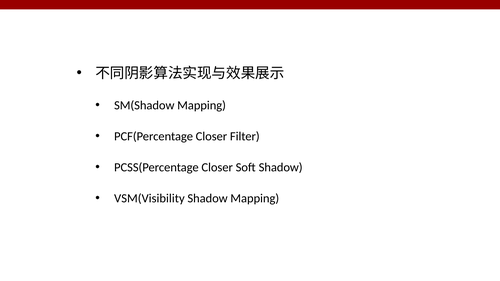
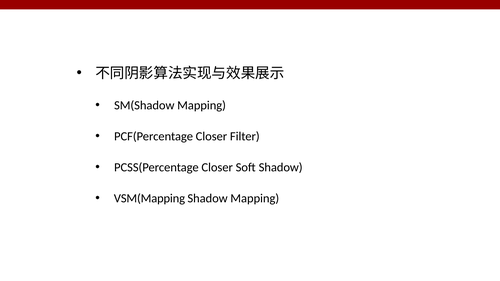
VSM(Visibility: VSM(Visibility -> VSM(Mapping
